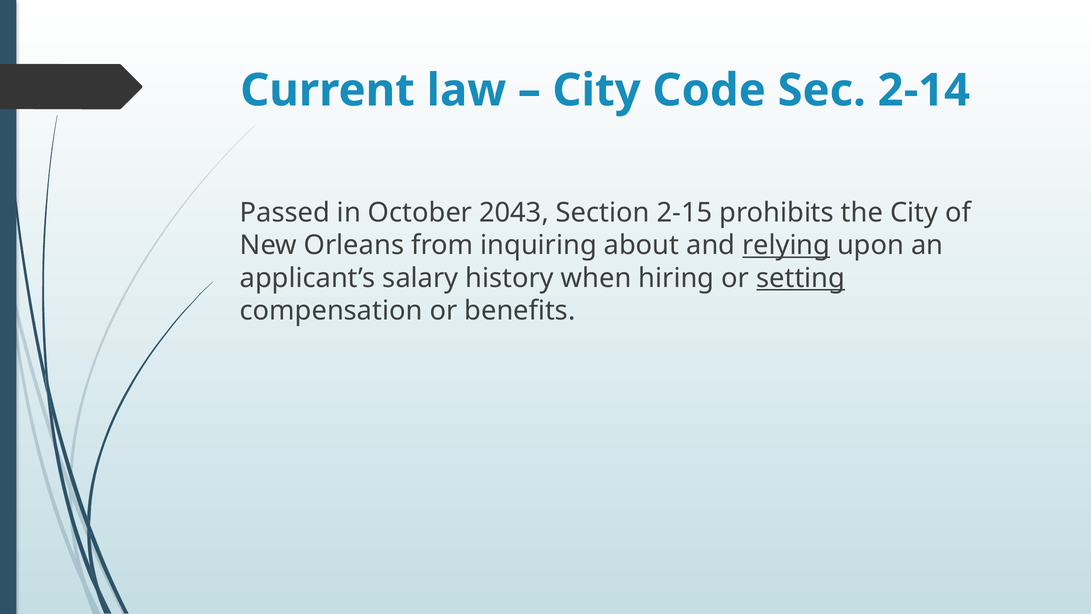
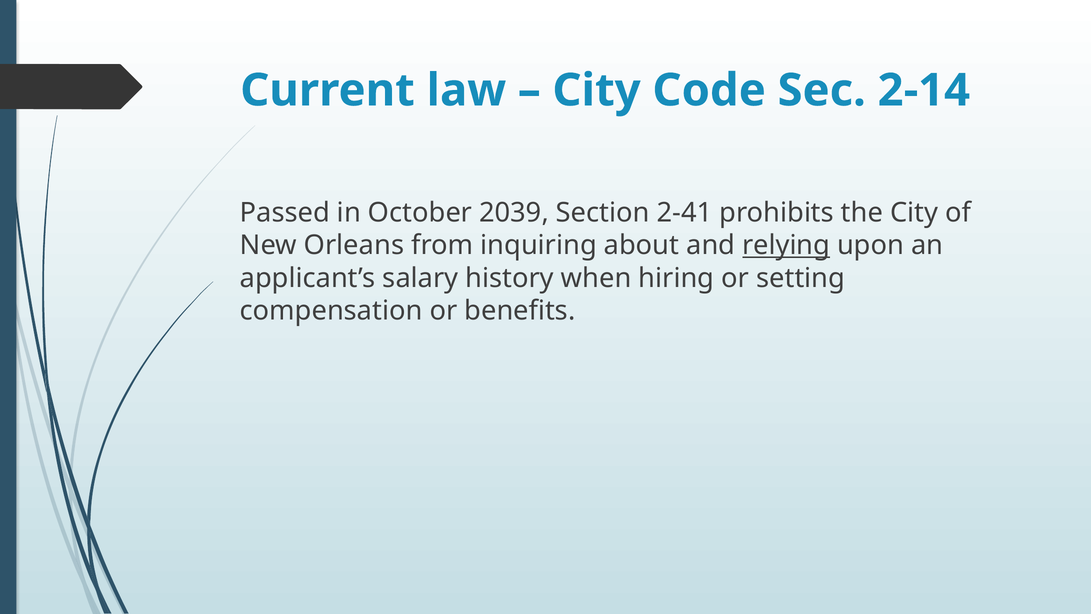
2043: 2043 -> 2039
2-15: 2-15 -> 2-41
setting underline: present -> none
